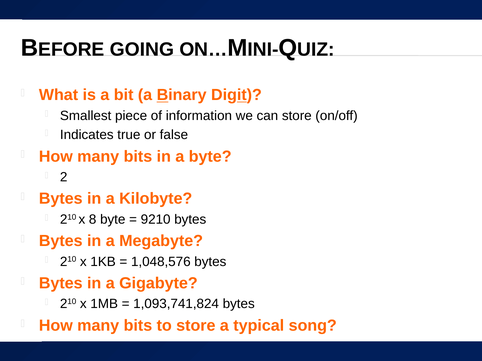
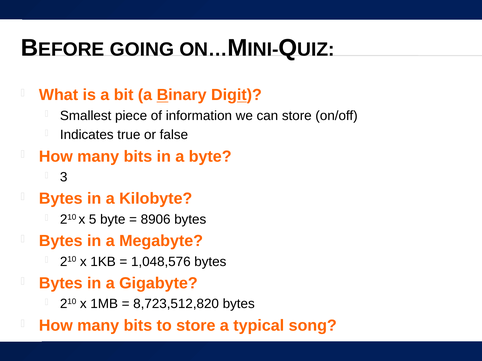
2: 2 -> 3
8: 8 -> 5
9210: 9210 -> 8906
1,093,741,824: 1,093,741,824 -> 8,723,512,820
